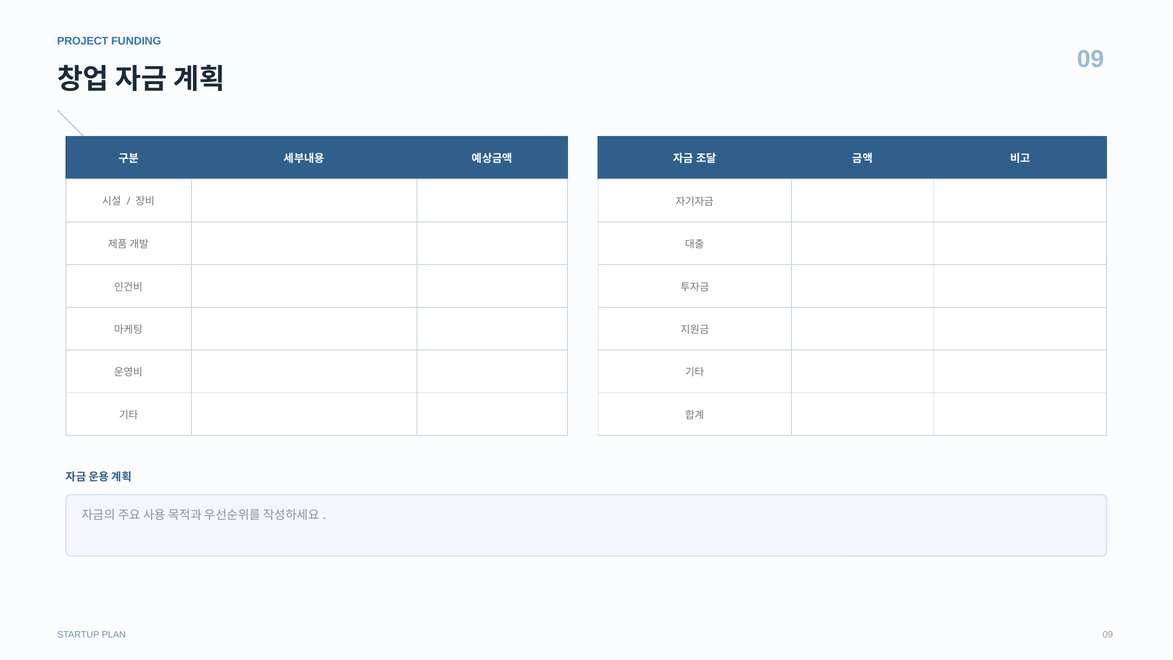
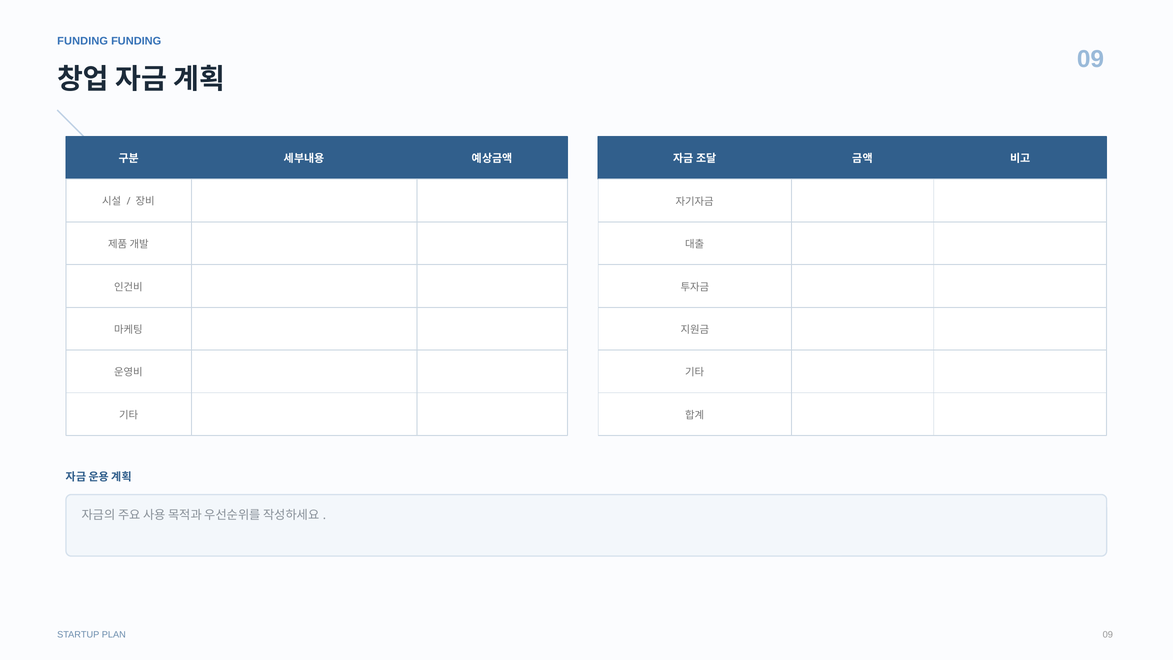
PROJECT at (83, 41): PROJECT -> FUNDING
